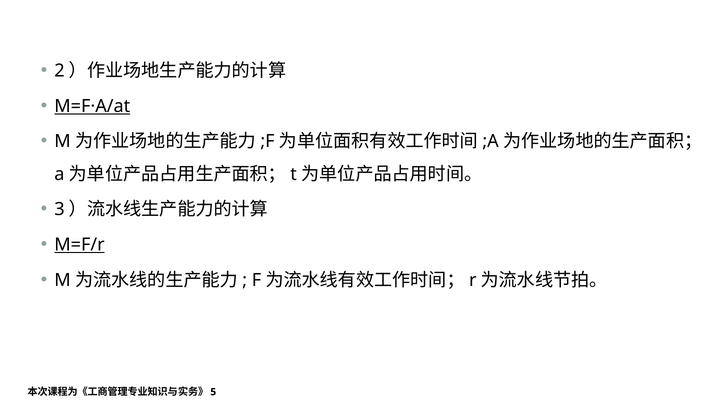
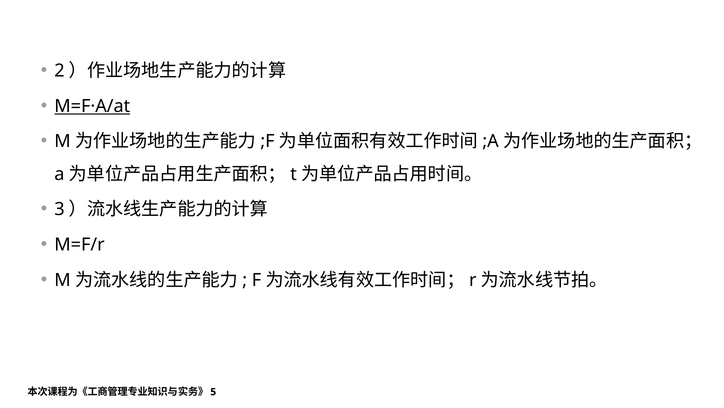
M=F/r underline: present -> none
